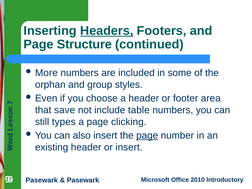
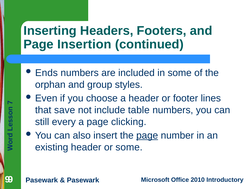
Headers underline: present -> none
Structure: Structure -> Insertion
More: More -> Ends
area: area -> lines
types: types -> every
or insert: insert -> some
